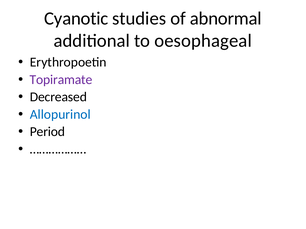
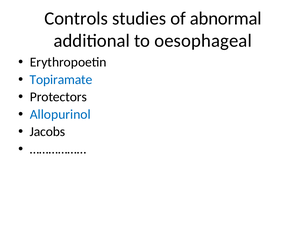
Cyanotic: Cyanotic -> Controls
Topiramate colour: purple -> blue
Decreased: Decreased -> Protectors
Period: Period -> Jacobs
